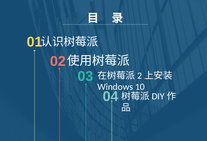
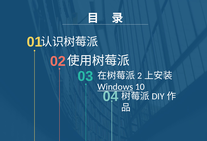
Windows underline: none -> present
